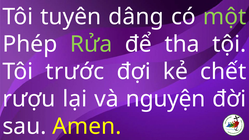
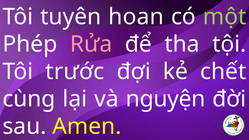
dâng: dâng -> hoan
Rửa colour: light green -> pink
rượu: rượu -> cùng
